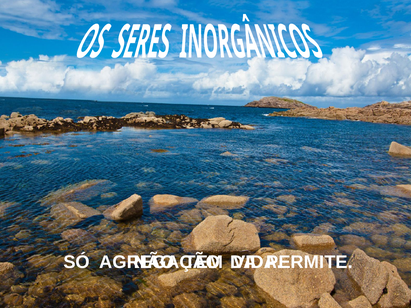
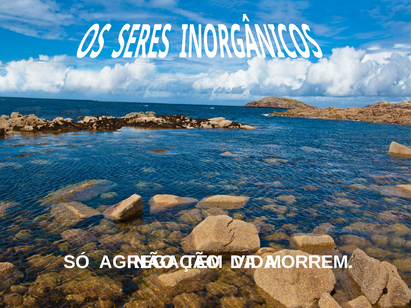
PERMITE: PERMITE -> MORREM
